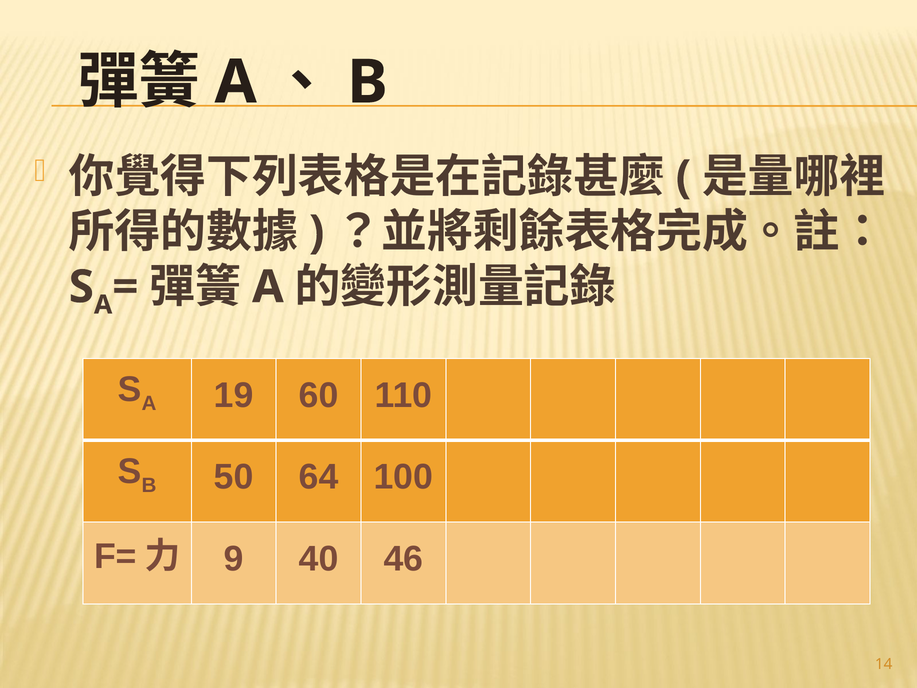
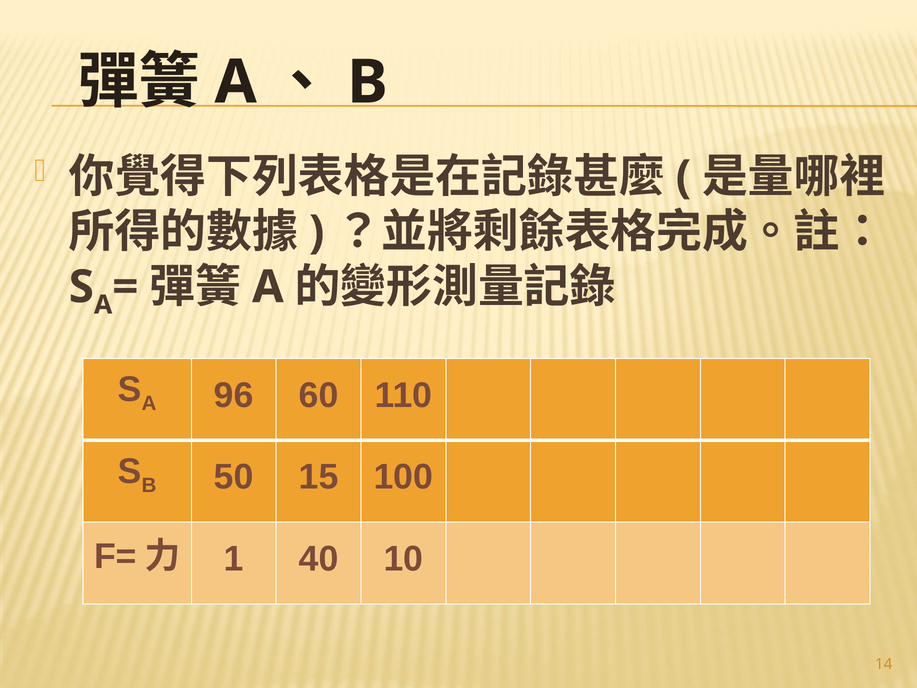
19: 19 -> 96
64: 64 -> 15
9: 9 -> 1
46: 46 -> 10
